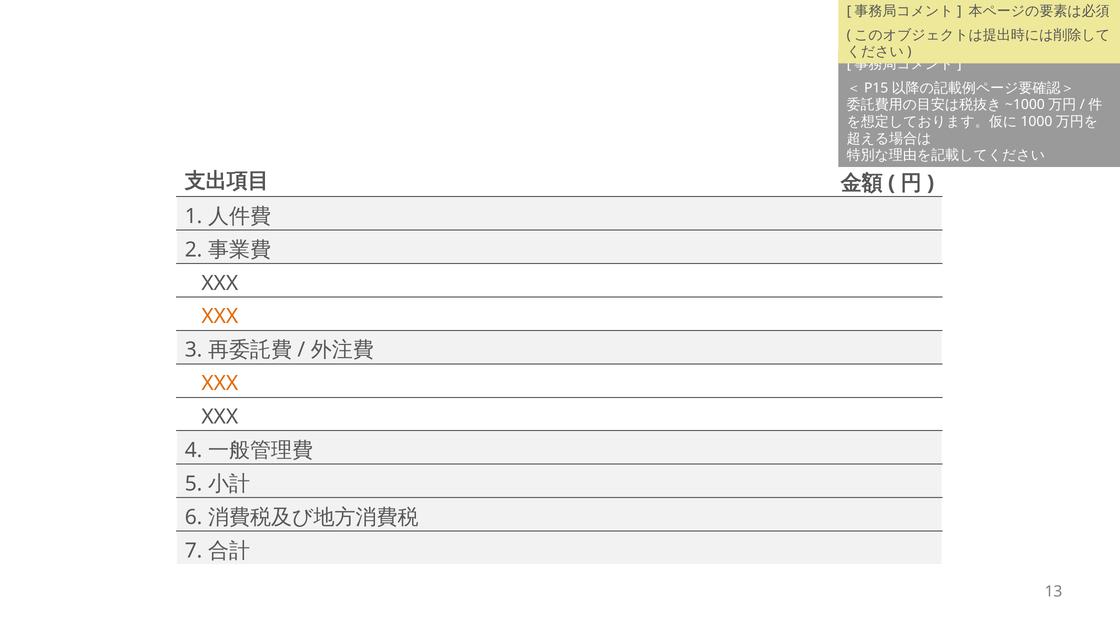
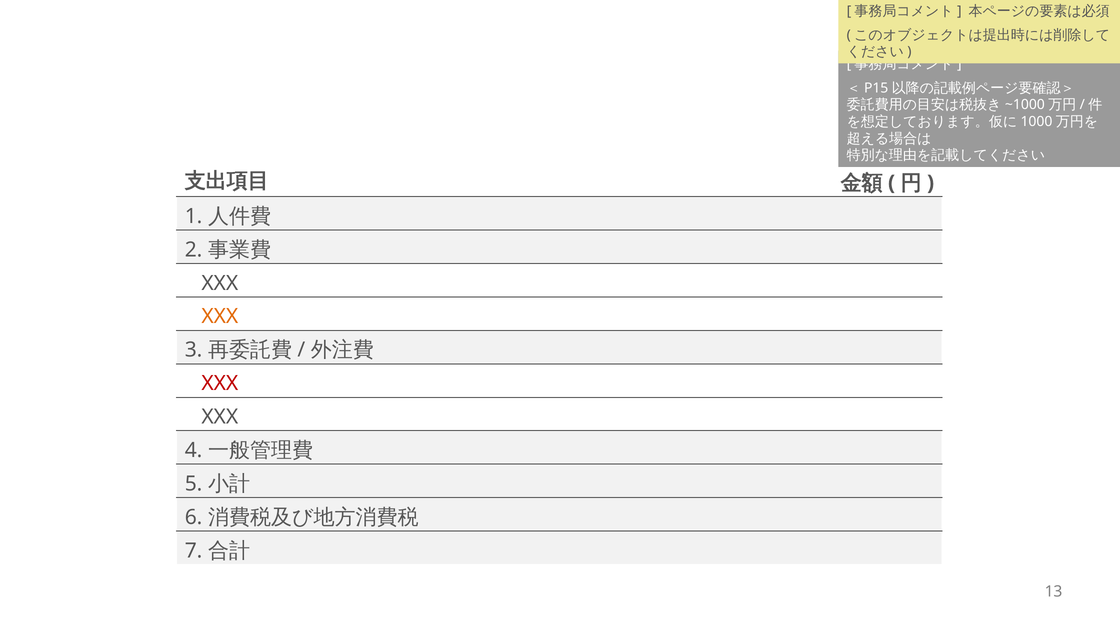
XXX at (220, 383) colour: orange -> red
